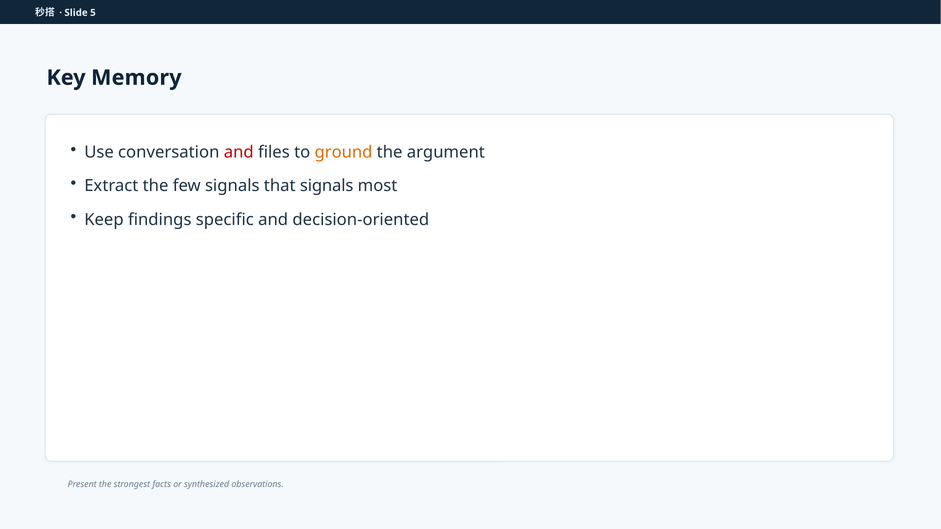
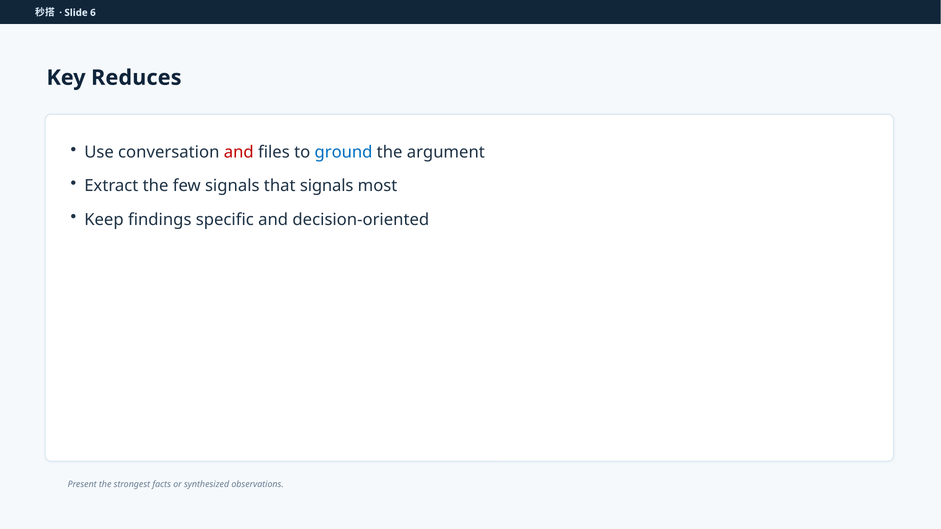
5: 5 -> 6
Memory: Memory -> Reduces
ground colour: orange -> blue
